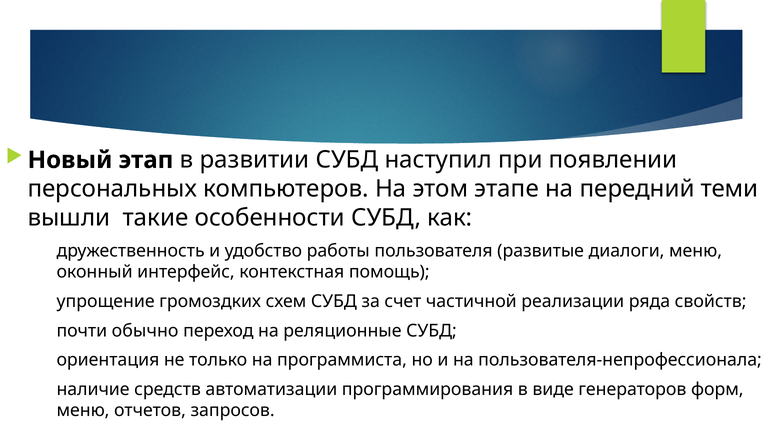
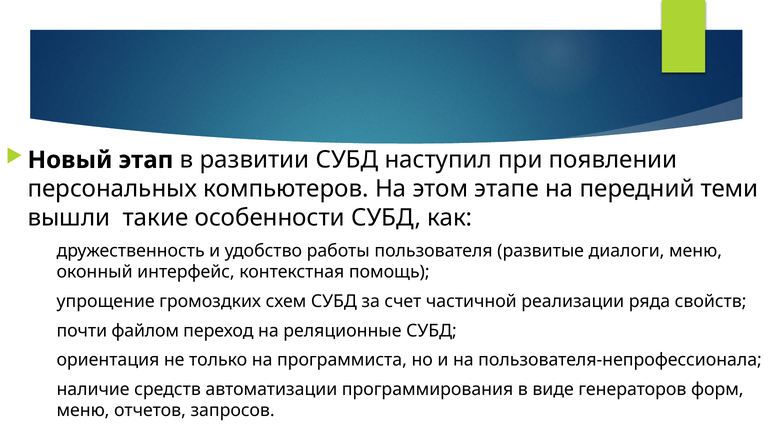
обычно: обычно -> файлом
